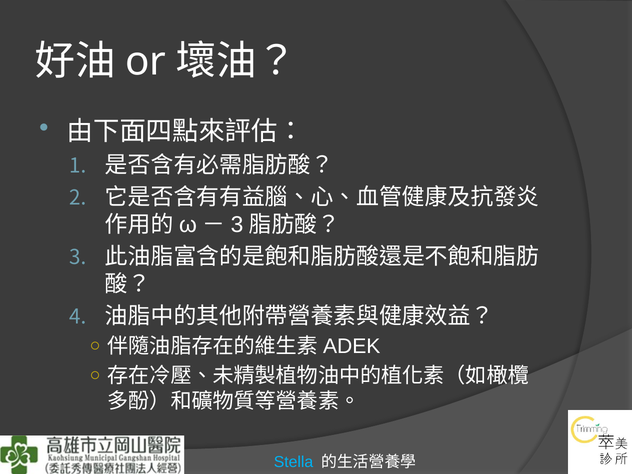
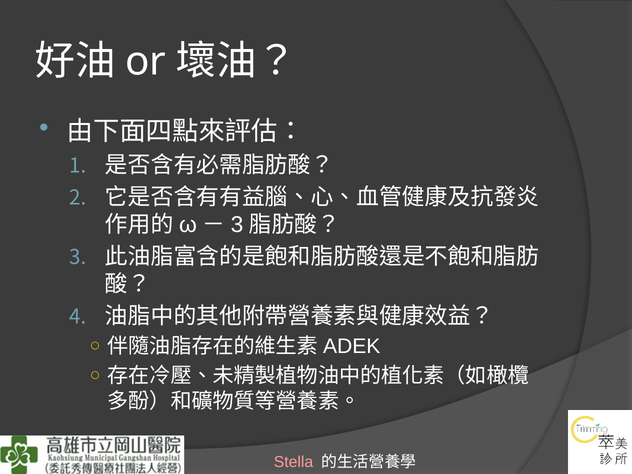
Stella colour: light blue -> pink
